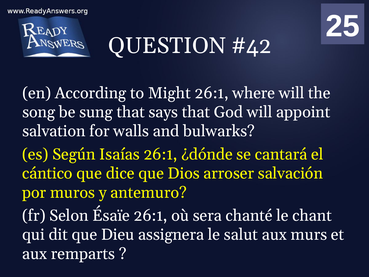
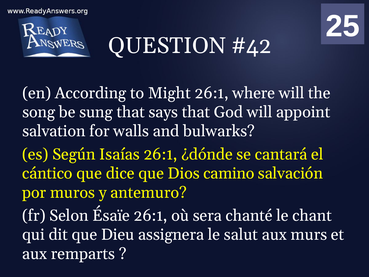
arroser: arroser -> camino
